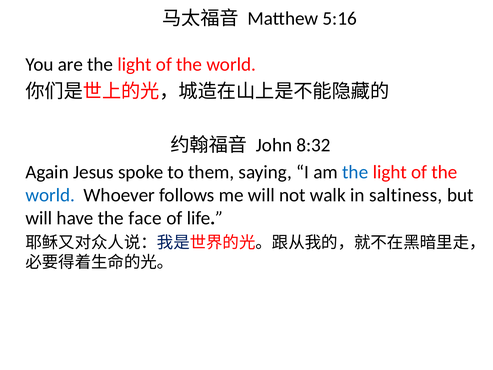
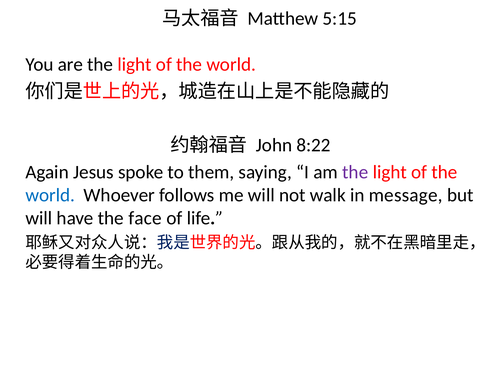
5:16: 5:16 -> 5:15
8:32: 8:32 -> 8:22
the at (355, 172) colour: blue -> purple
saltiness: saltiness -> message
